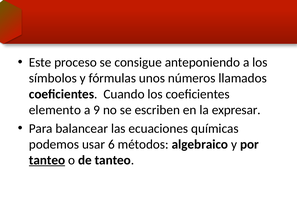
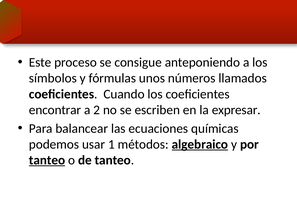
elemento: elemento -> encontrar
9: 9 -> 2
6: 6 -> 1
algebraico underline: none -> present
